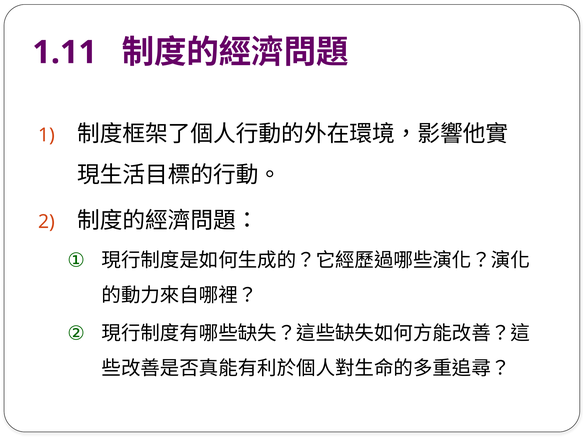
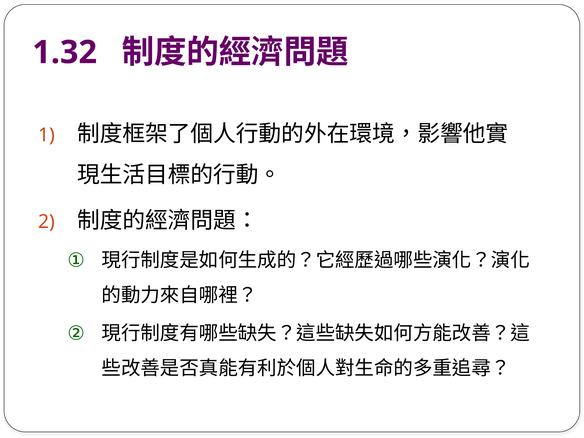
1.11: 1.11 -> 1.32
